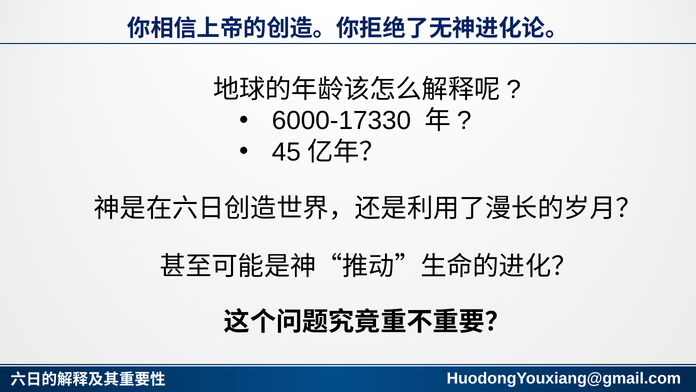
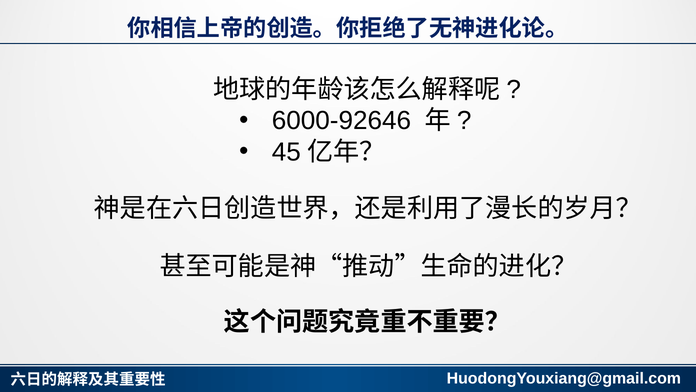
6000-17330: 6000-17330 -> 6000-92646
